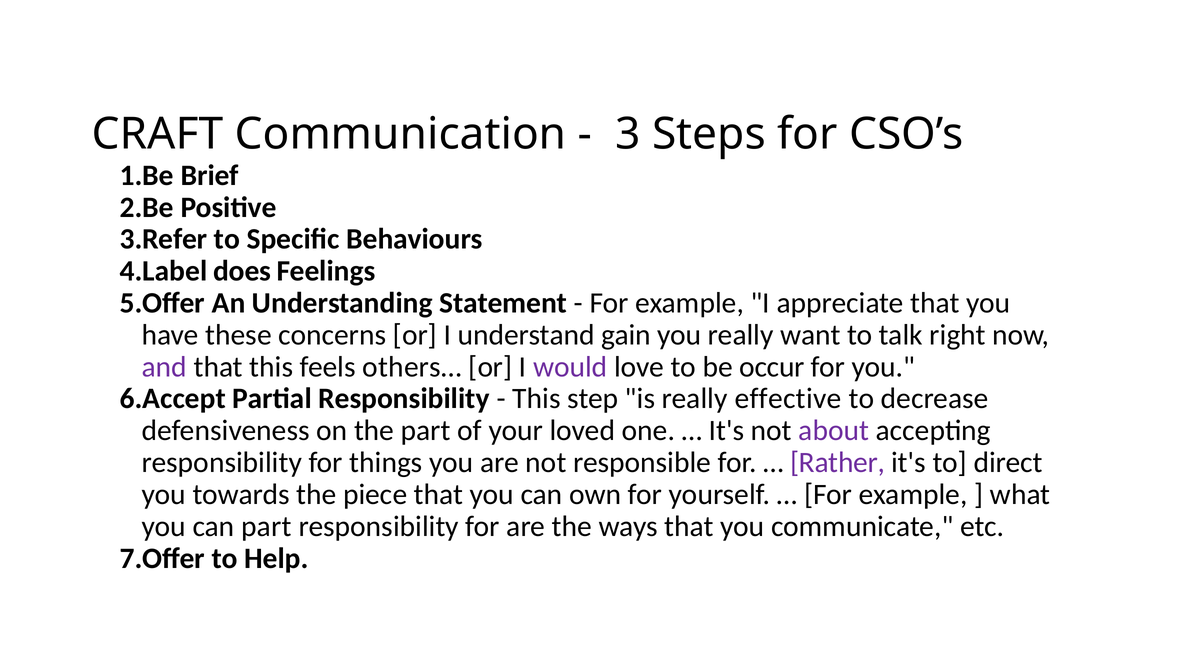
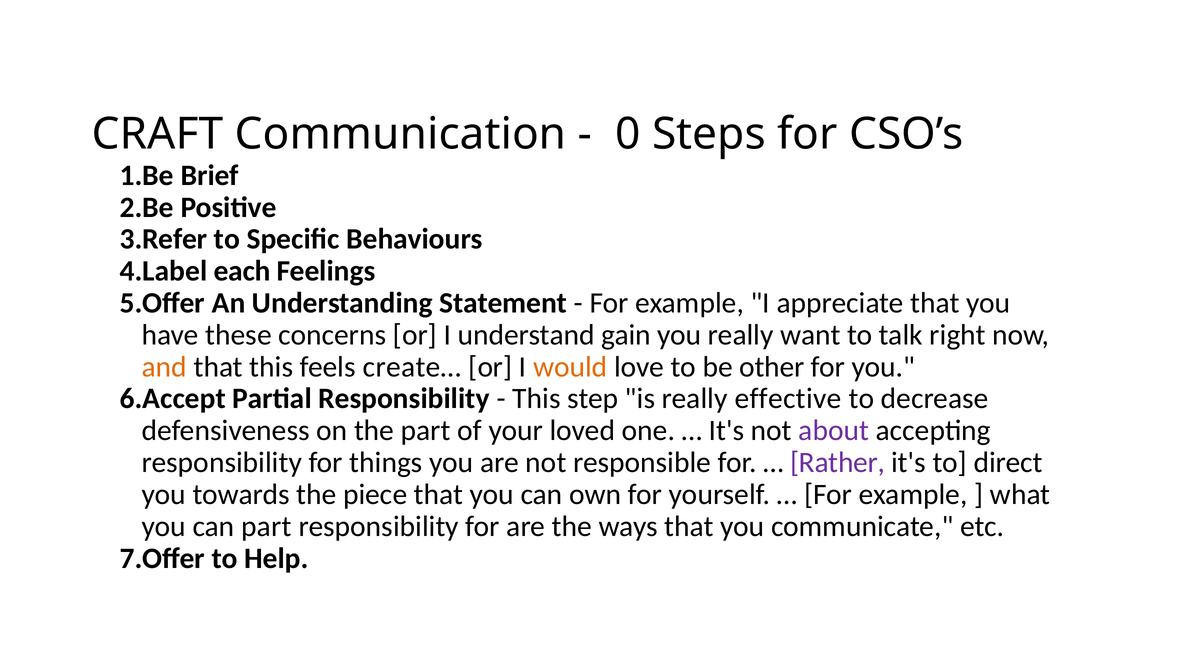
3: 3 -> 0
does: does -> each
and colour: purple -> orange
others…: others… -> create…
would colour: purple -> orange
occur: occur -> other
